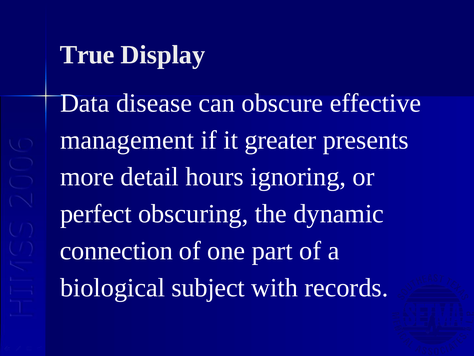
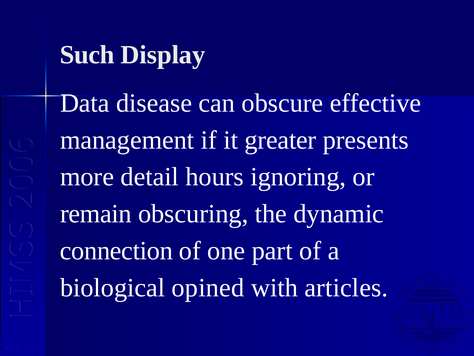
True: True -> Such
perfect: perfect -> remain
subject: subject -> opined
records: records -> articles
